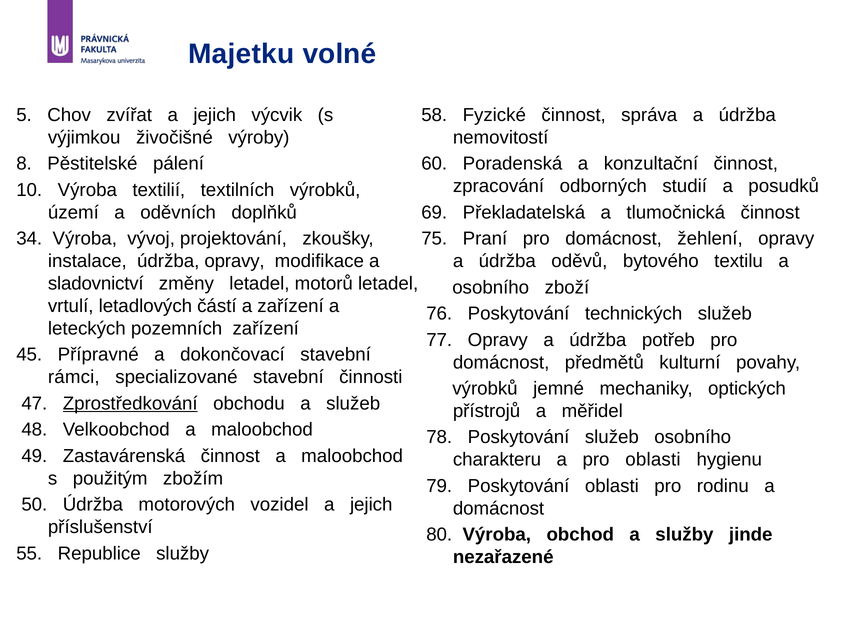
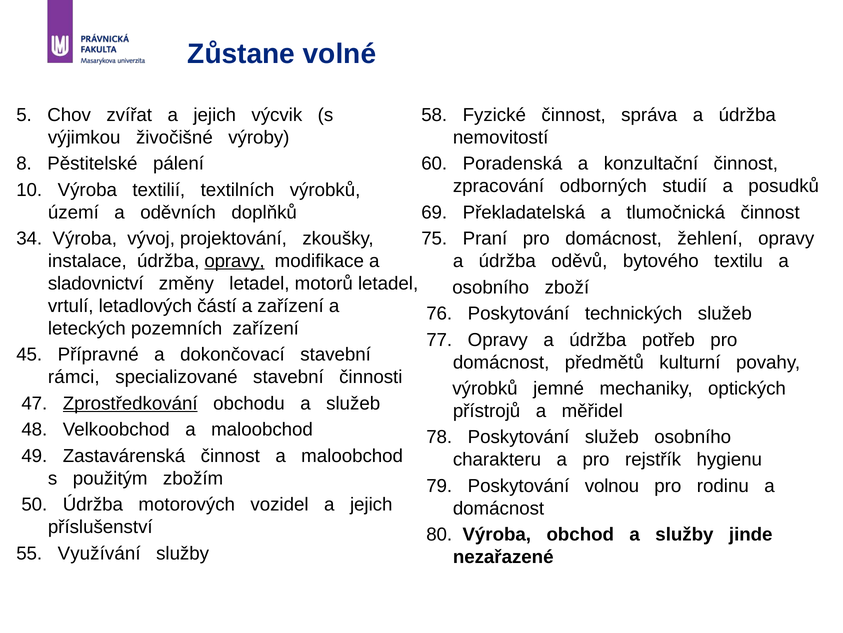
Majetku: Majetku -> Zůstane
opravy at (235, 261) underline: none -> present
pro oblasti: oblasti -> rejstřík
Poskytování oblasti: oblasti -> volnou
Republice: Republice -> Využívání
